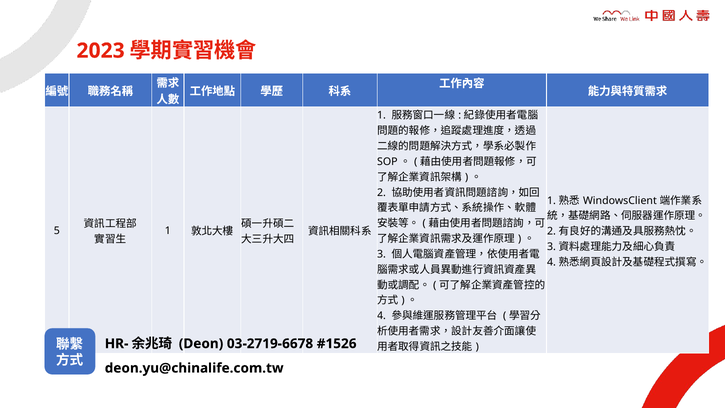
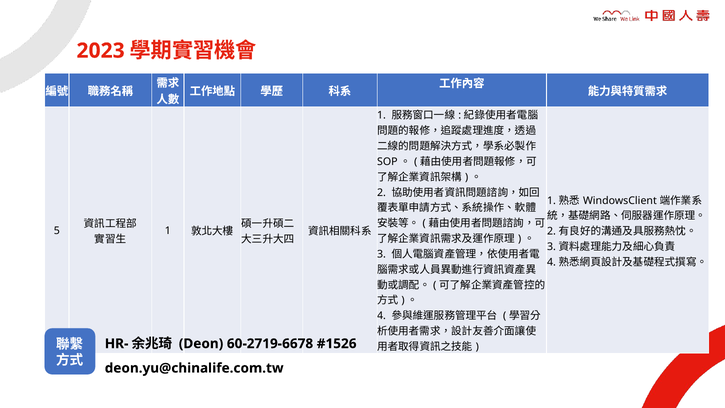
03-2719-6678: 03-2719-6678 -> 60-2719-6678
